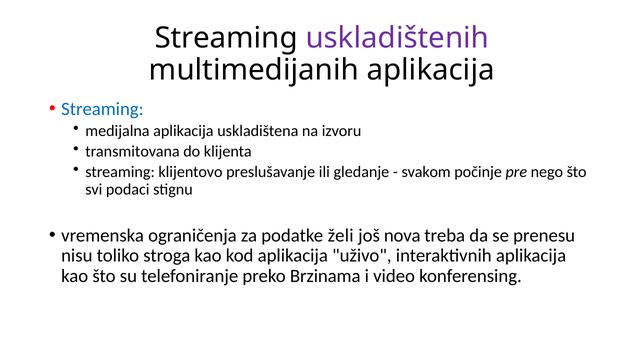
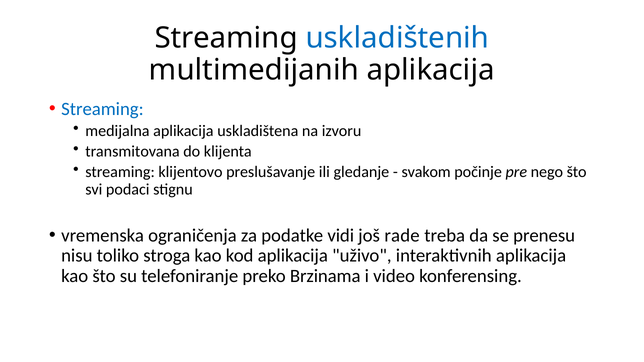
uskladištenih colour: purple -> blue
želi: želi -> vidi
nova: nova -> rade
